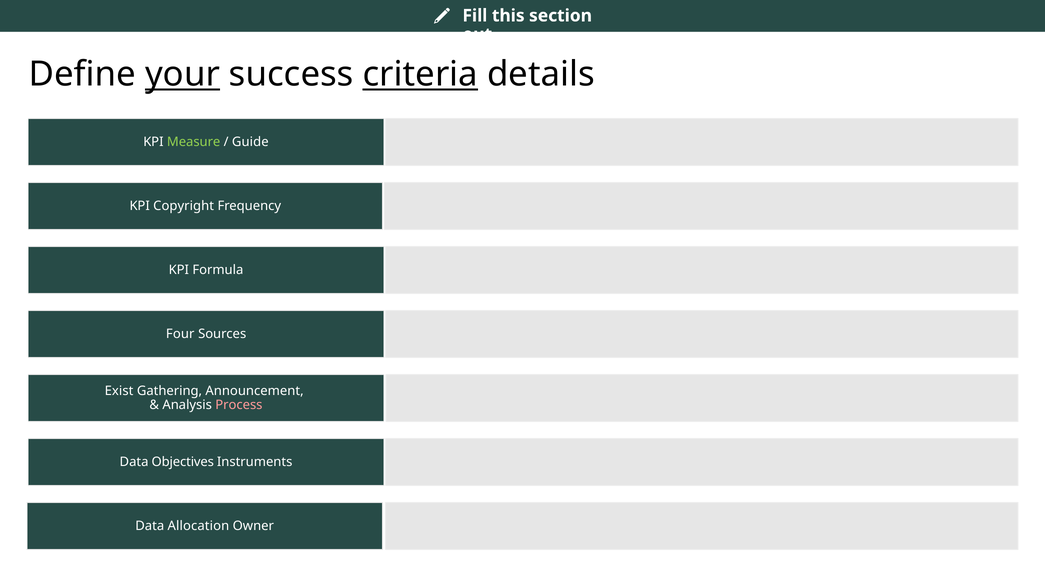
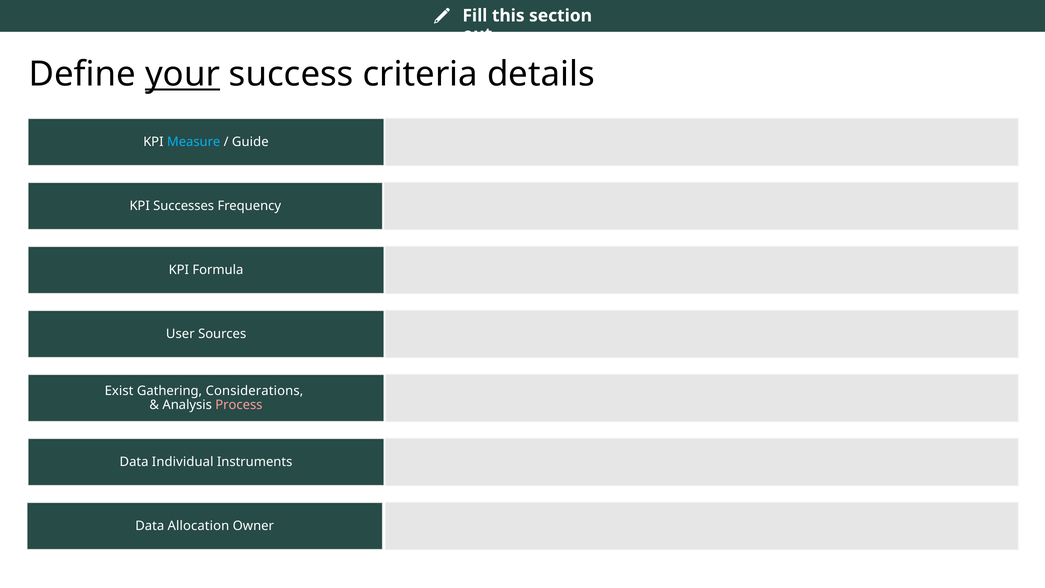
criteria underline: present -> none
Measure colour: light green -> light blue
Copyright: Copyright -> Successes
Four: Four -> User
Announcement: Announcement -> Considerations
Objectives: Objectives -> Individual
